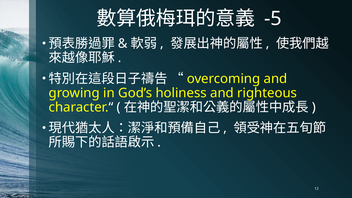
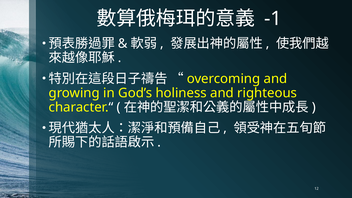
-5: -5 -> -1
